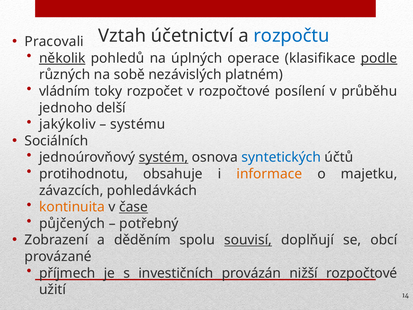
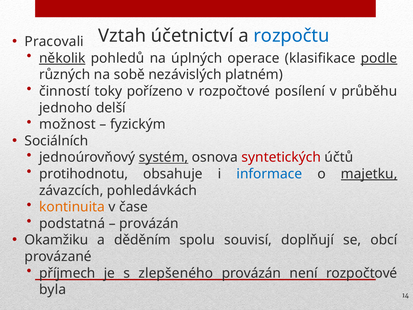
vládním: vládním -> činností
rozpočet: rozpočet -> pořízeno
jakýkoliv: jakýkoliv -> možnost
systému: systému -> fyzickým
syntetických colour: blue -> red
informace colour: orange -> blue
majetku underline: none -> present
čase underline: present -> none
půjčených: půjčených -> podstatná
potřebný at (149, 223): potřebný -> provázán
Zobrazení: Zobrazení -> Okamžiku
souvisí underline: present -> none
investičních: investičních -> zlepšeného
nižší: nižší -> není
užití: užití -> byla
